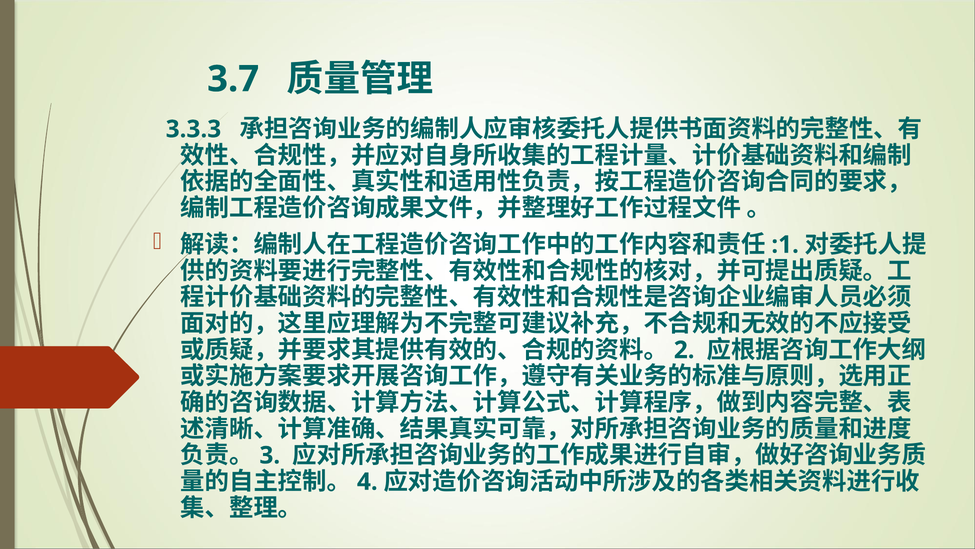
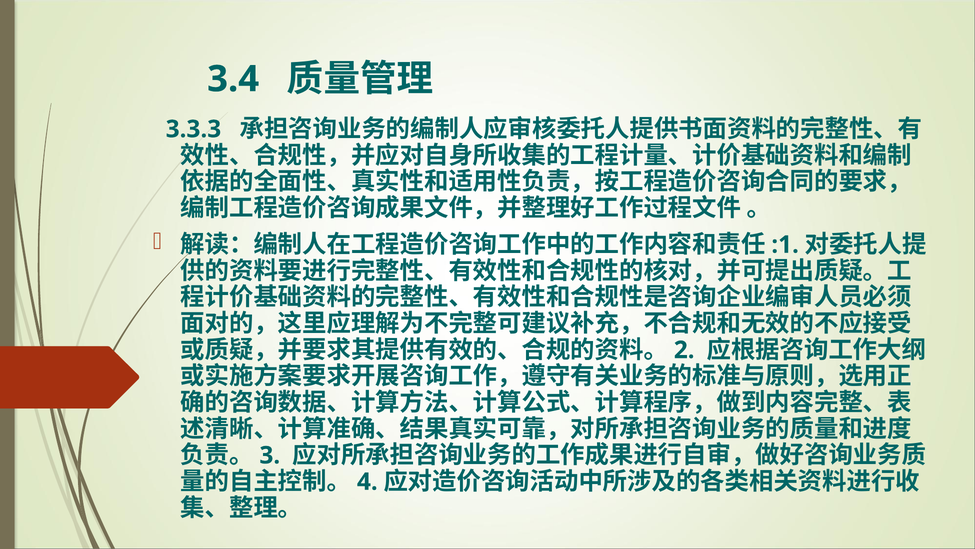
3.7: 3.7 -> 3.4
